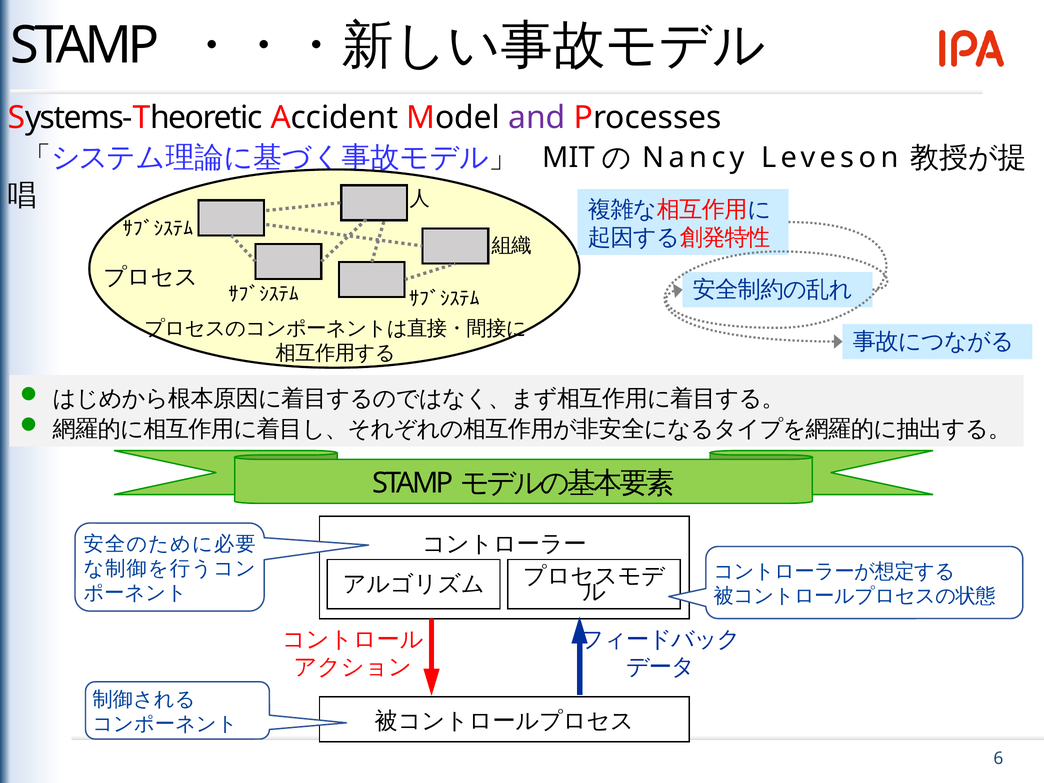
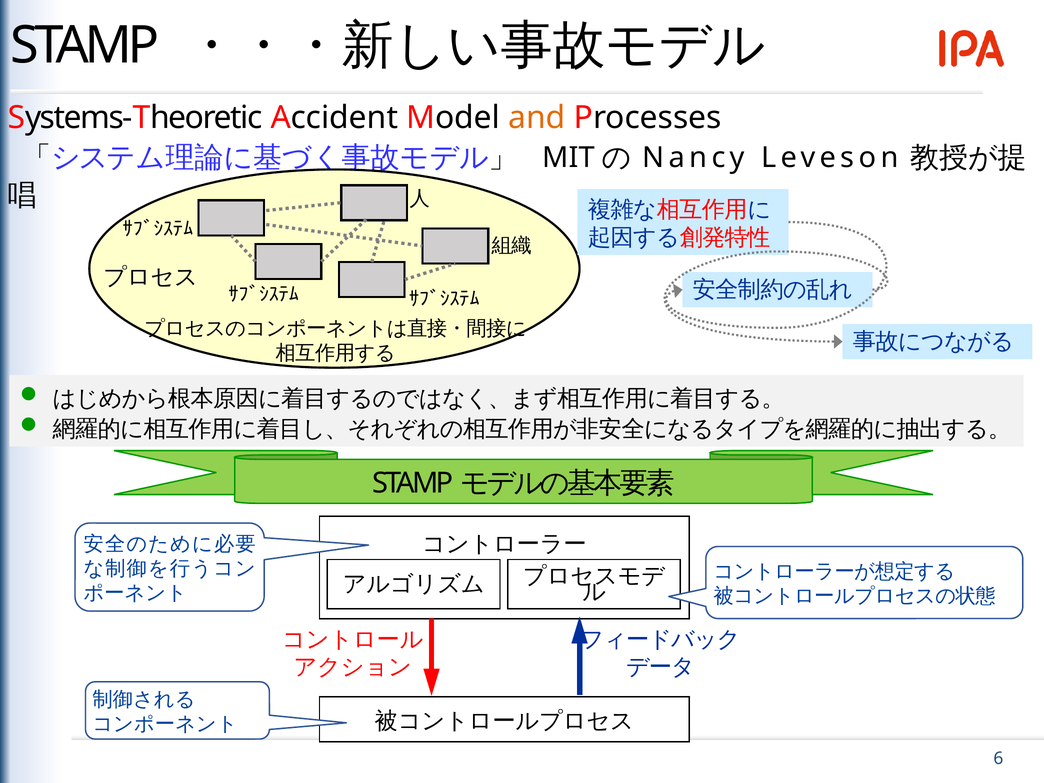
and colour: purple -> orange
